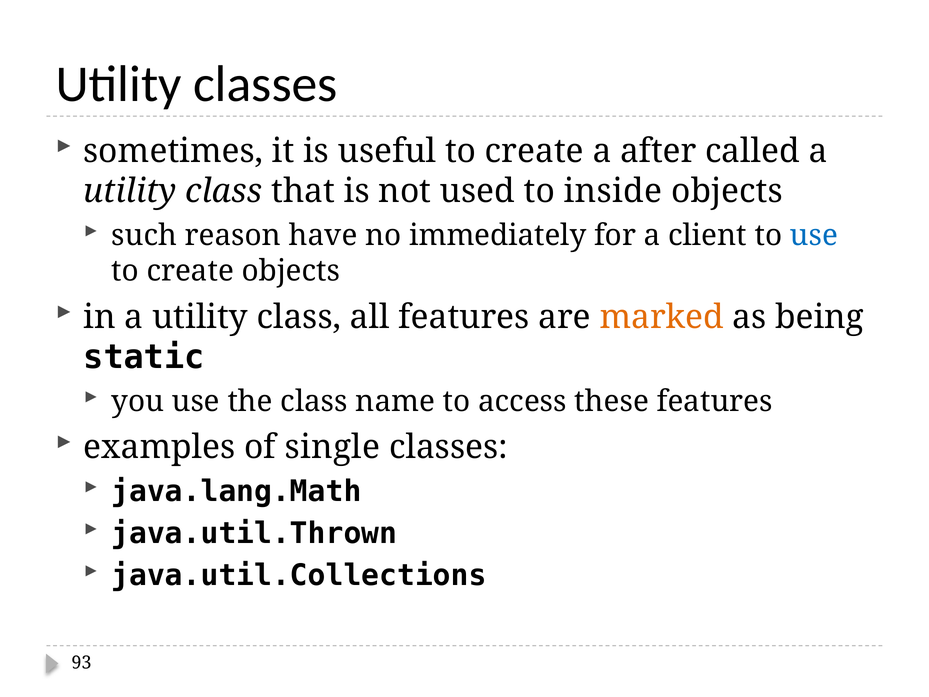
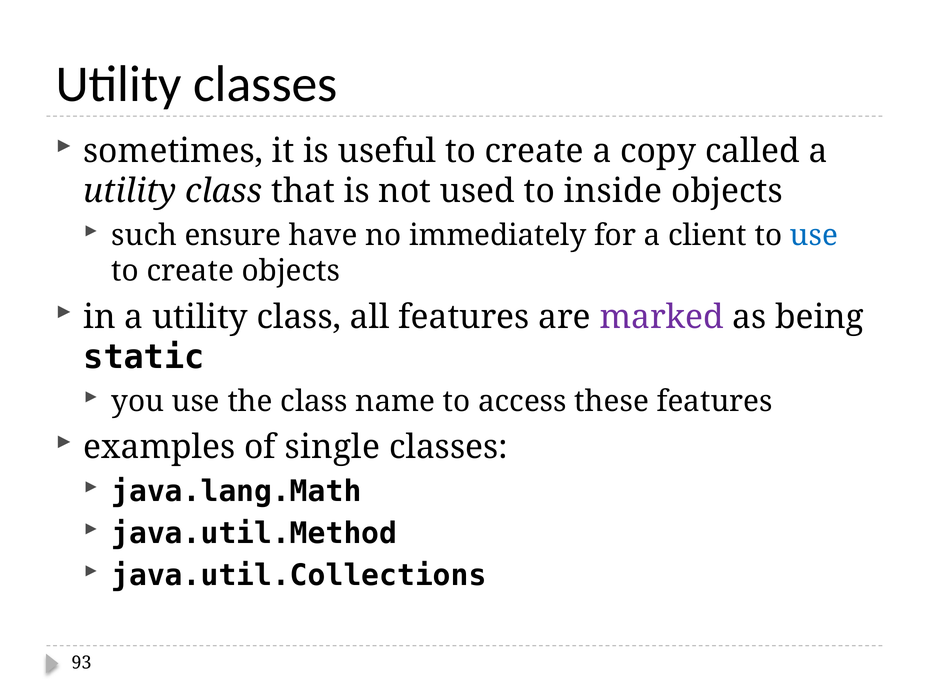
after: after -> copy
reason: reason -> ensure
marked colour: orange -> purple
java.util.Thrown: java.util.Thrown -> java.util.Method
